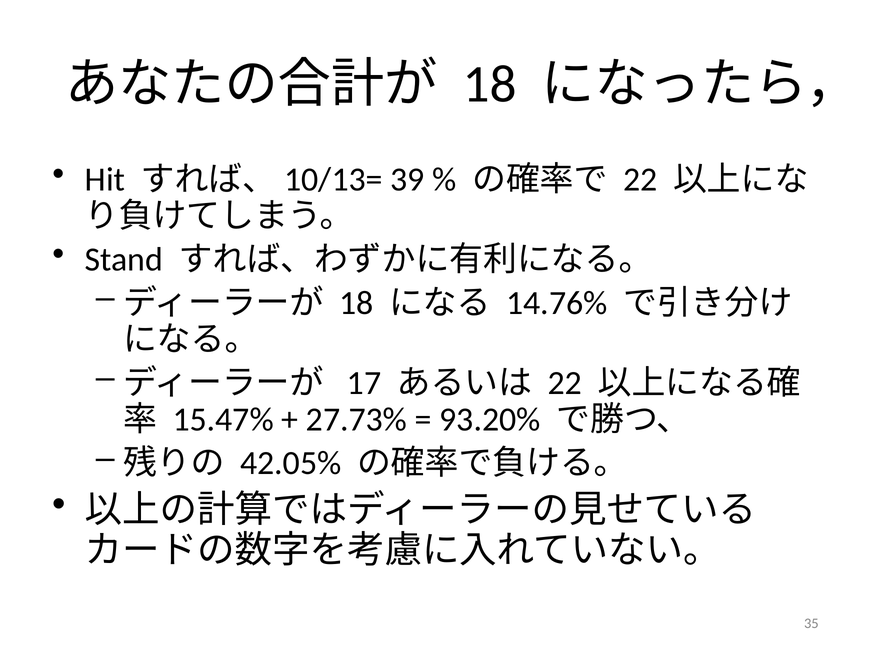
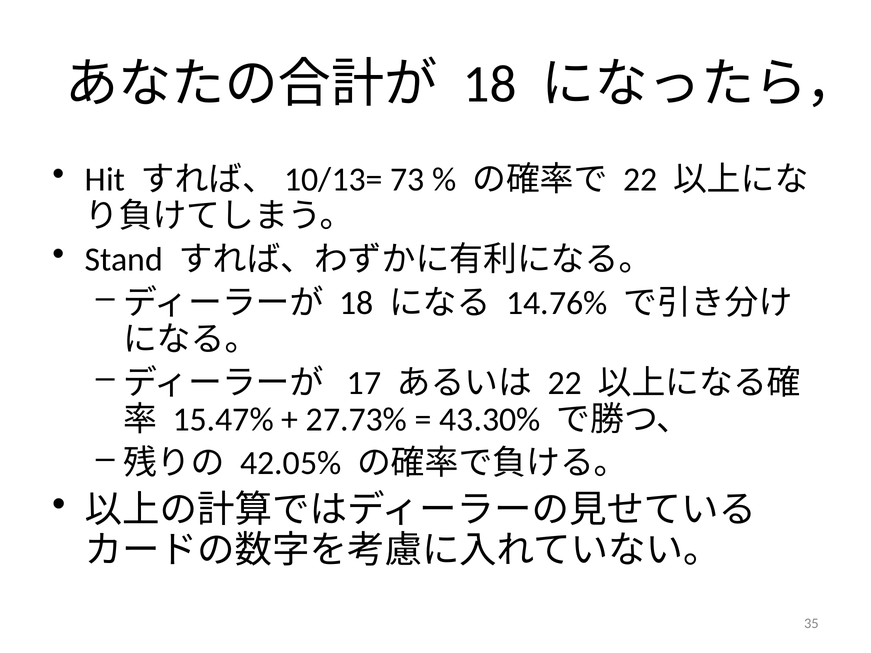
39: 39 -> 73
93.20%: 93.20% -> 43.30%
